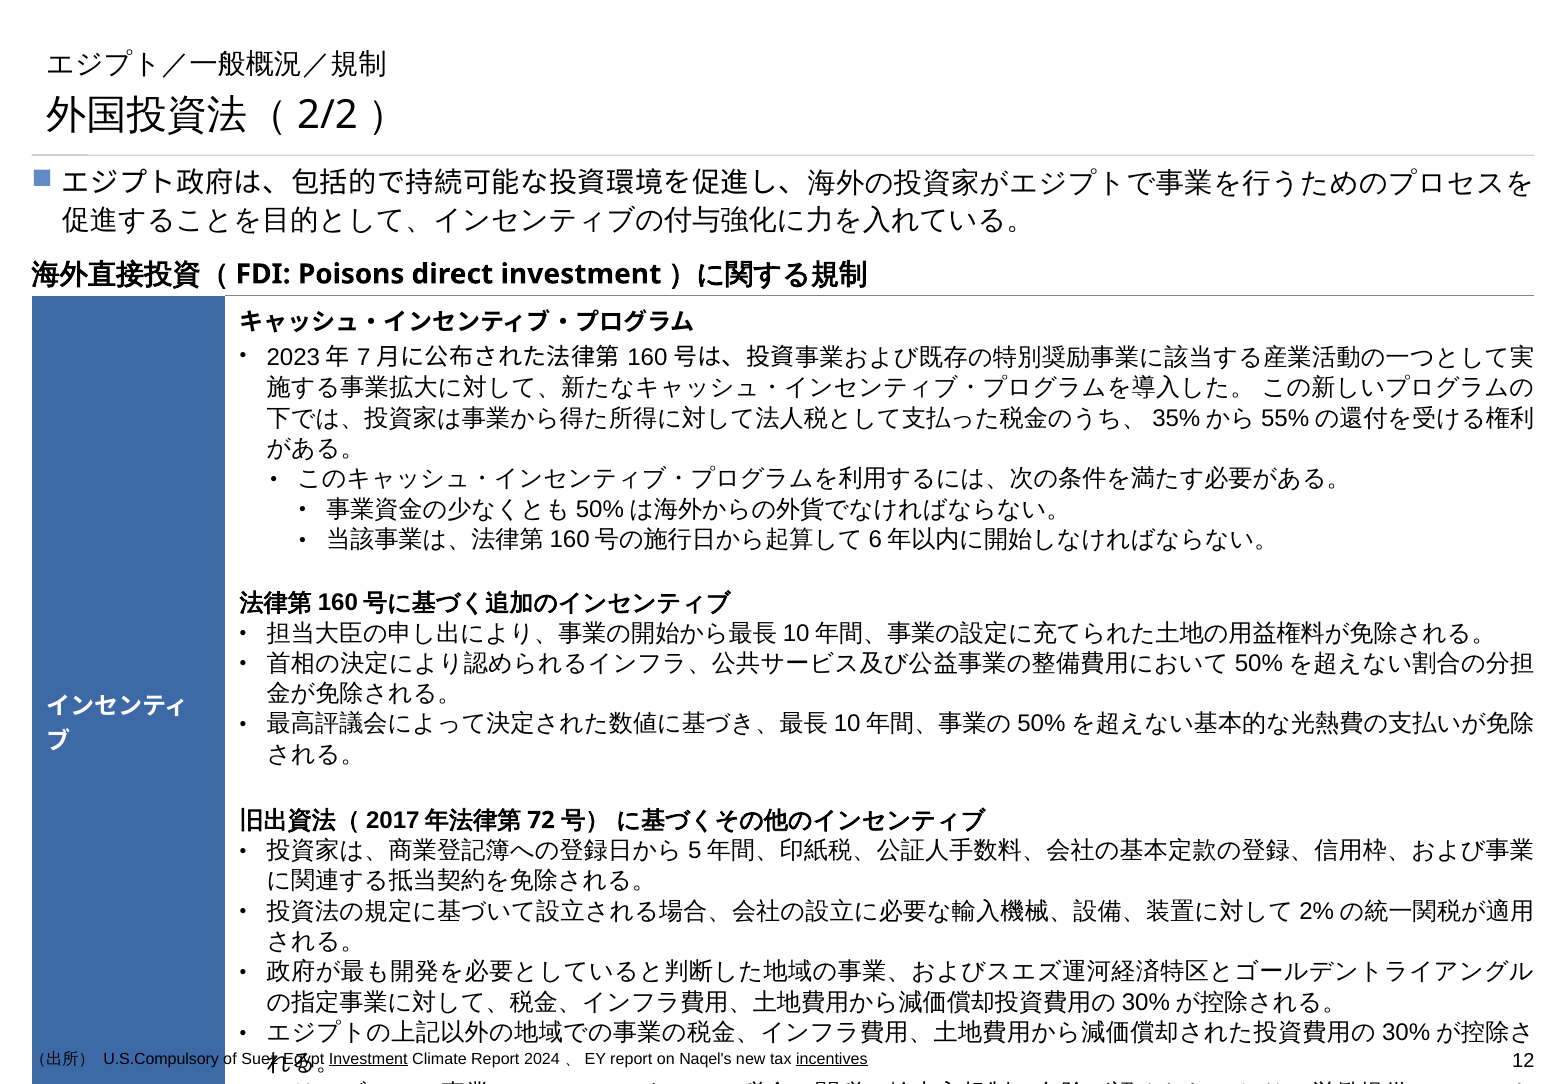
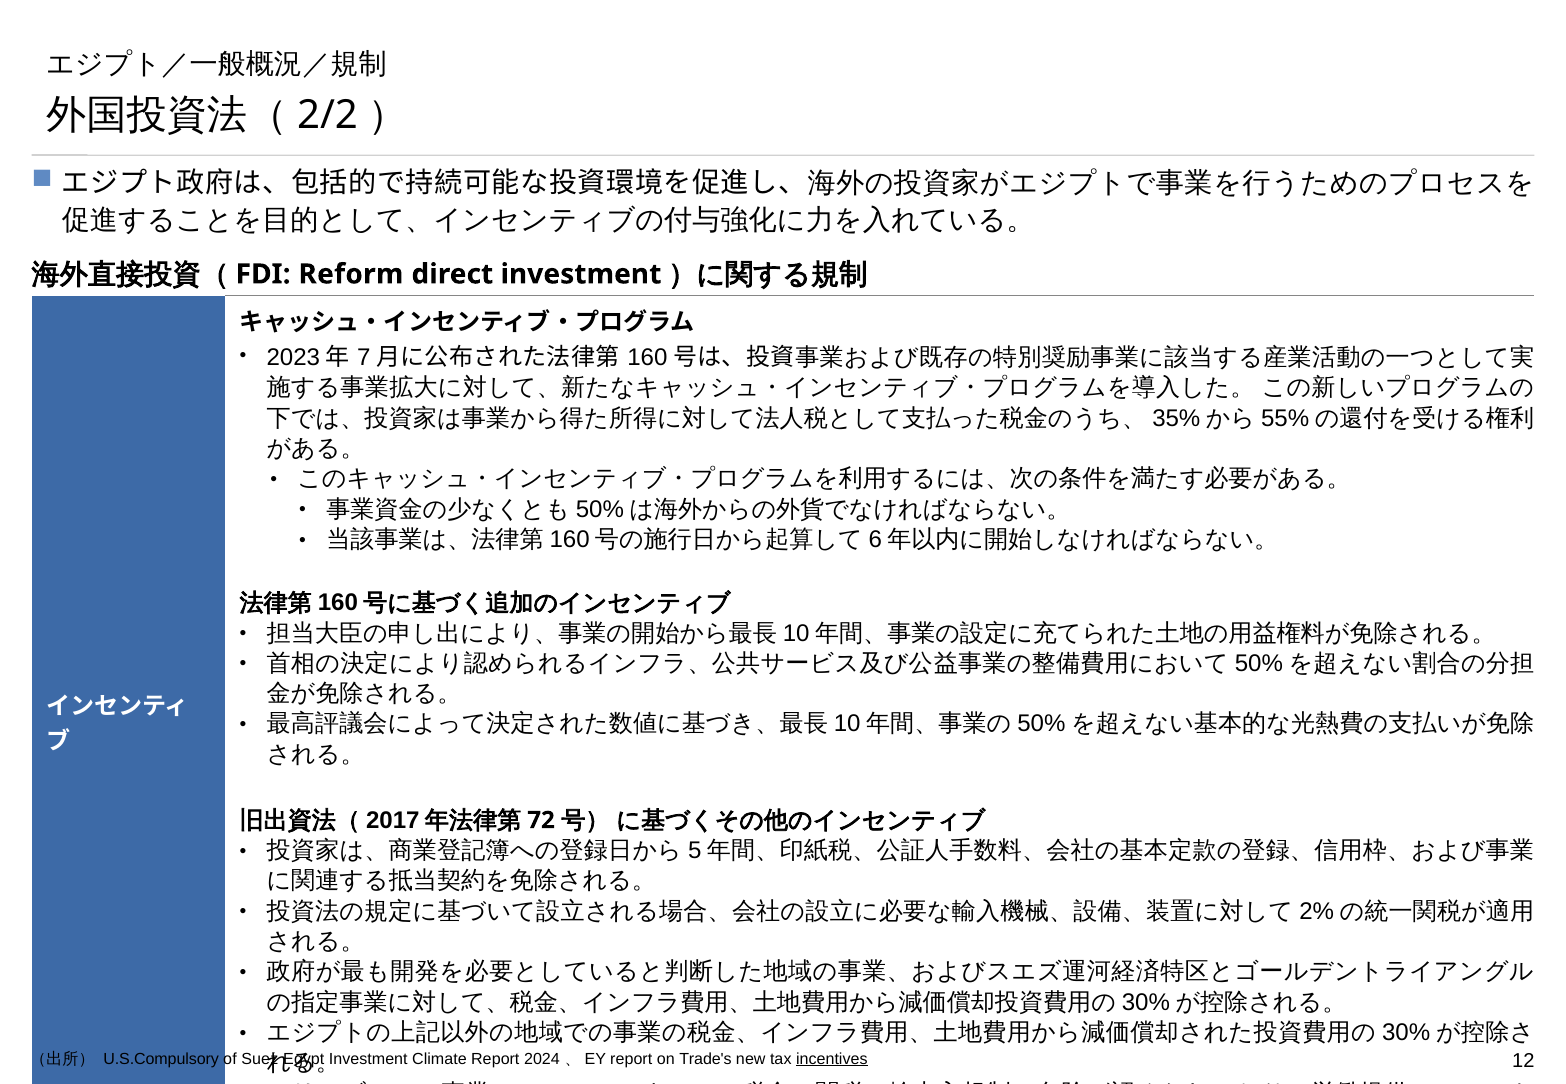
Poisons: Poisons -> Reform
Investment at (368, 1059) underline: present -> none
Naqel's: Naqel's -> Trade's
